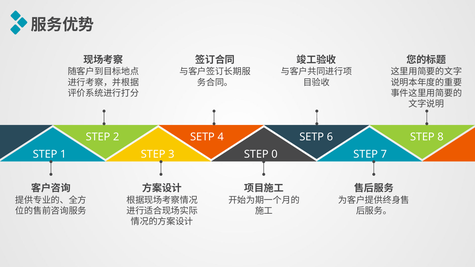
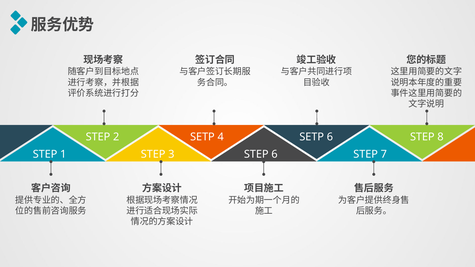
STEP 0: 0 -> 6
